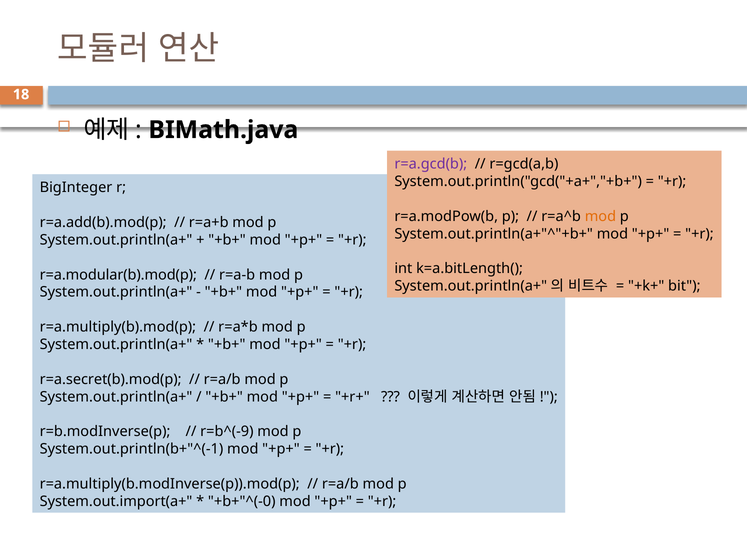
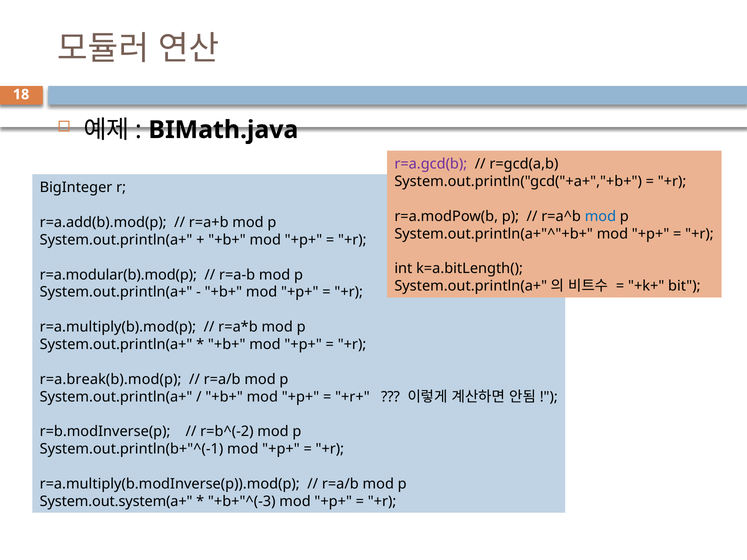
mod at (600, 216) colour: orange -> blue
r=a.secret(b).mod(p: r=a.secret(b).mod(p -> r=a.break(b).mod(p
r=b^(-9: r=b^(-9 -> r=b^(-2
System.out.import(a+: System.out.import(a+ -> System.out.system(a+
+b+"^(-0: +b+"^(-0 -> +b+"^(-3
